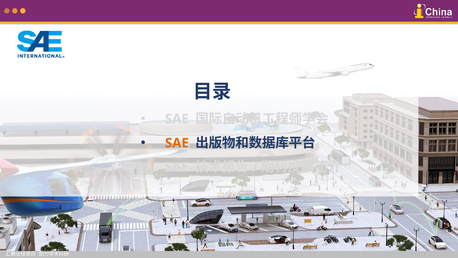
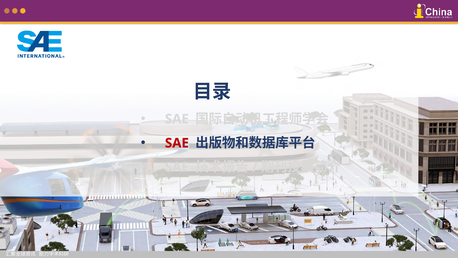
SAE at (177, 143) colour: orange -> red
